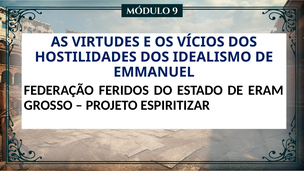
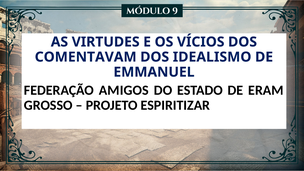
HOSTILIDADES: HOSTILIDADES -> COMENTAVAM
FERIDOS: FERIDOS -> AMIGOS
